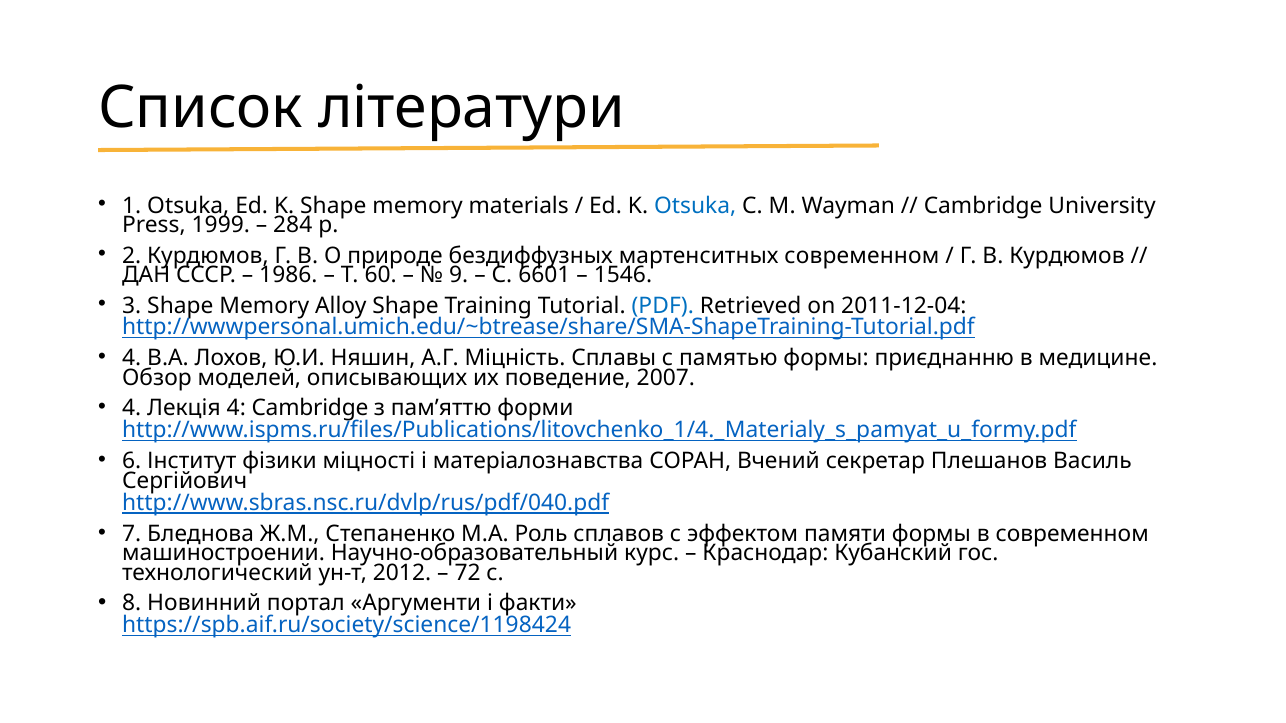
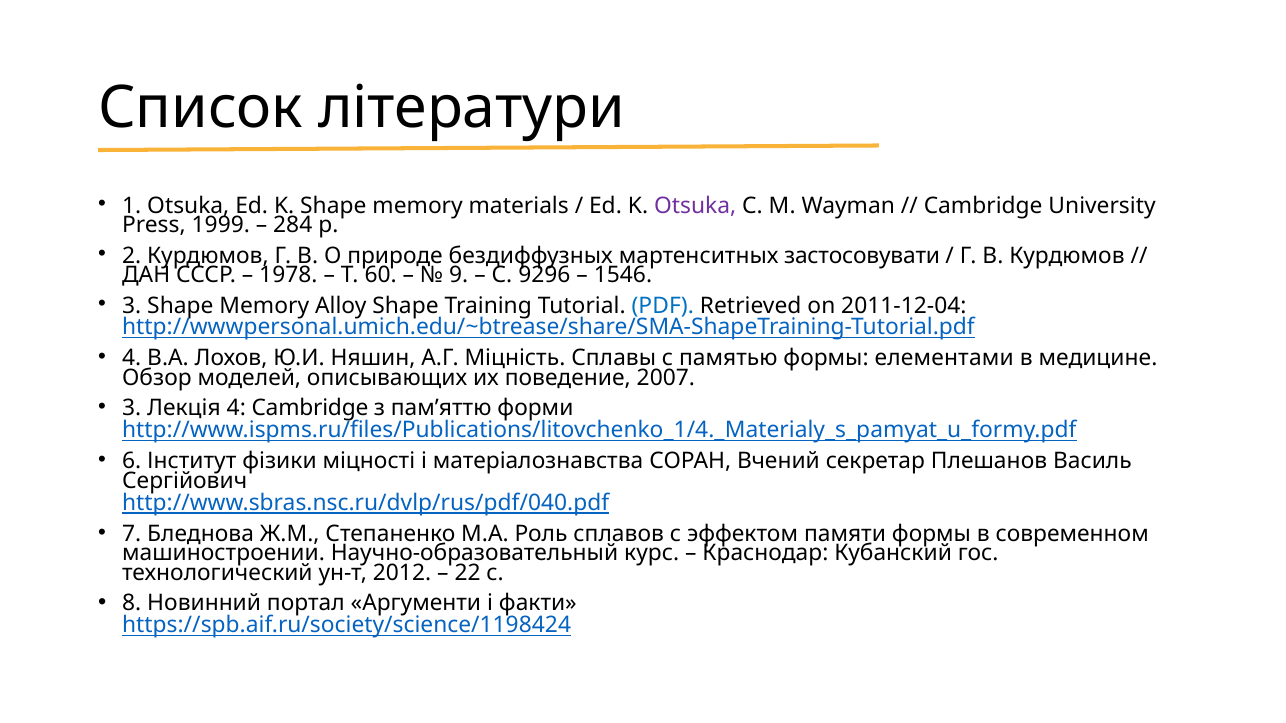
Otsuka at (695, 206) colour: blue -> purple
мартенситных современном: современном -> застосовувати
1986: 1986 -> 1978
6601: 6601 -> 9296
приєднанню: приєднанню -> елементами
4 at (132, 409): 4 -> 3
72: 72 -> 22
